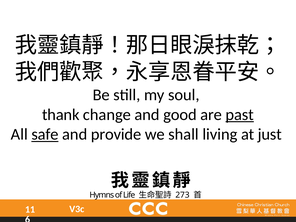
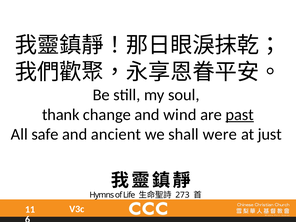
good: good -> wind
safe underline: present -> none
provide: provide -> ancient
living: living -> were
